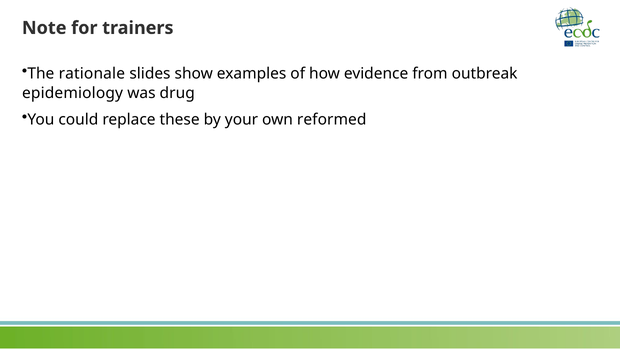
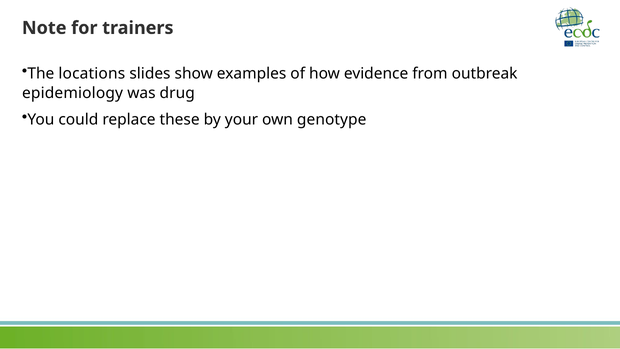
rationale: rationale -> locations
reformed: reformed -> genotype
